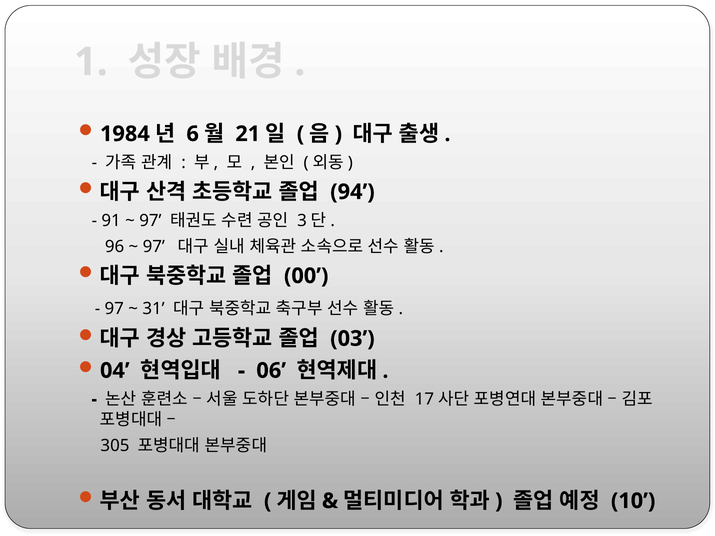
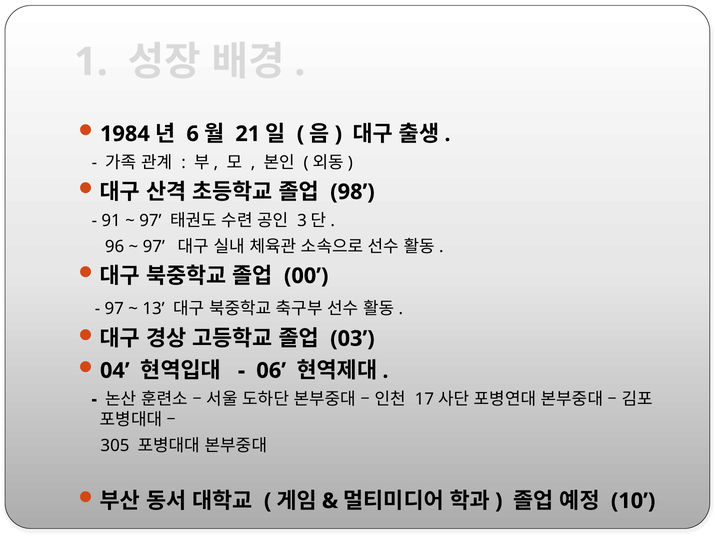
94: 94 -> 98
31: 31 -> 13
